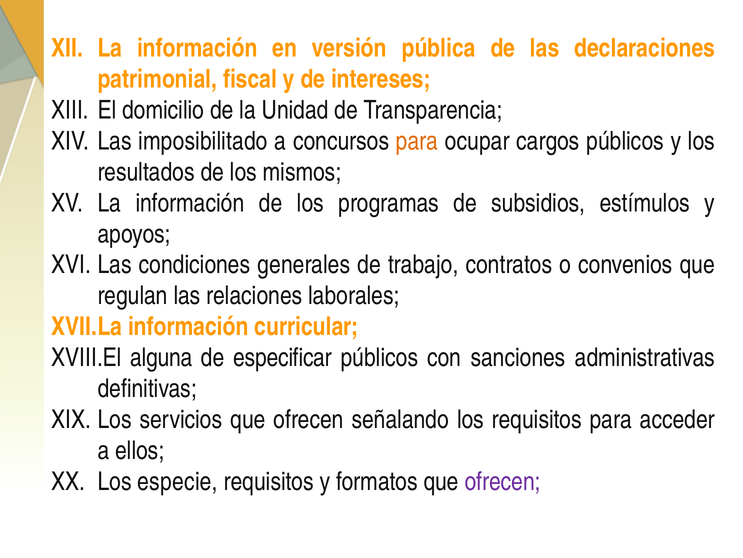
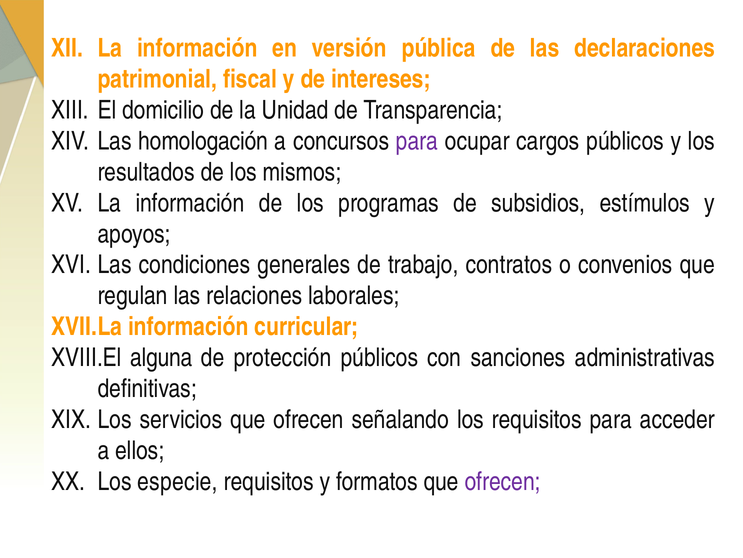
imposibilitado: imposibilitado -> homologación
para at (417, 141) colour: orange -> purple
especificar: especificar -> protección
